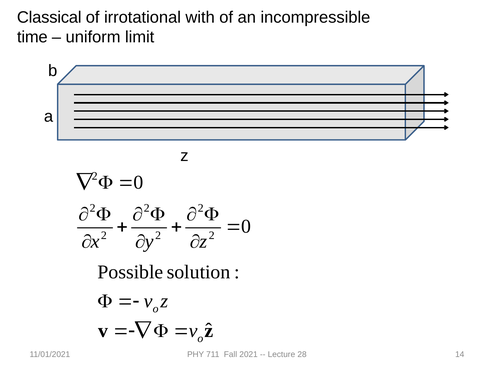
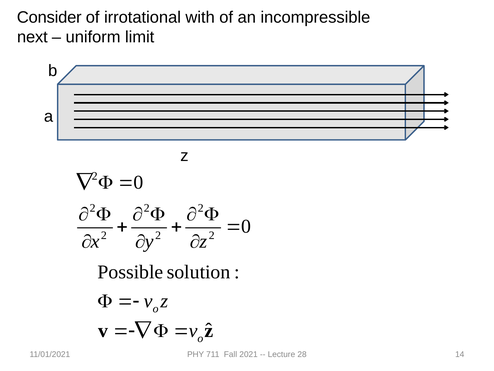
Classical: Classical -> Consider
time: time -> next
